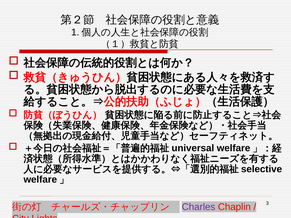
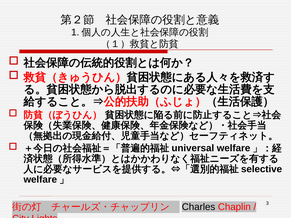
Charles colour: purple -> black
